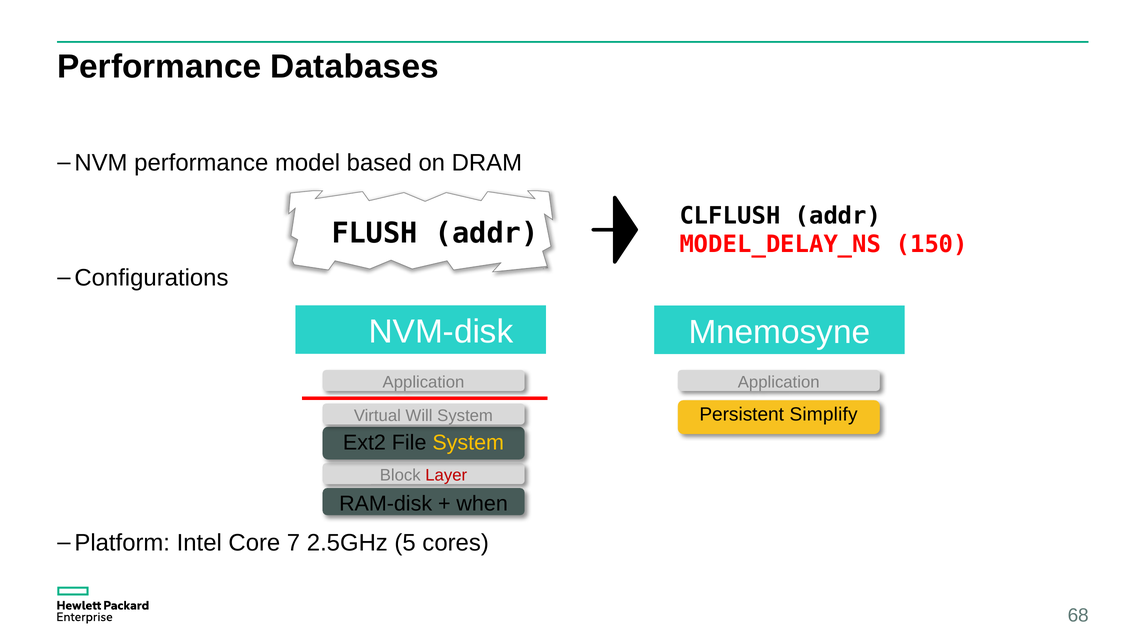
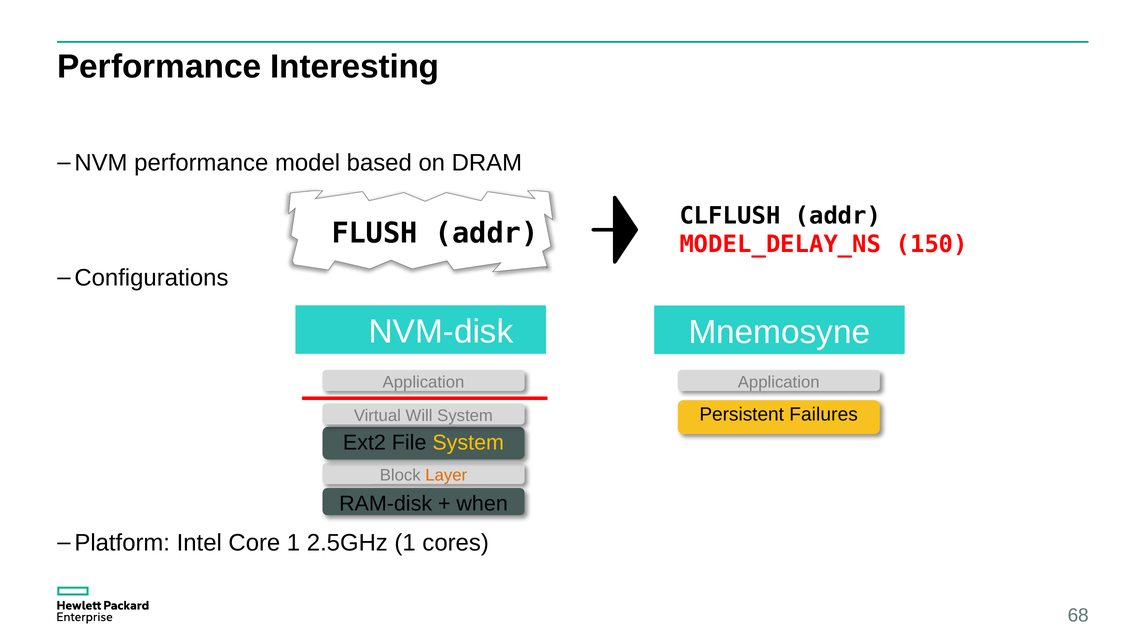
Databases: Databases -> Interesting
Simplify: Simplify -> Failures
Layer colour: red -> orange
Core 7: 7 -> 1
2.5GHz 5: 5 -> 1
